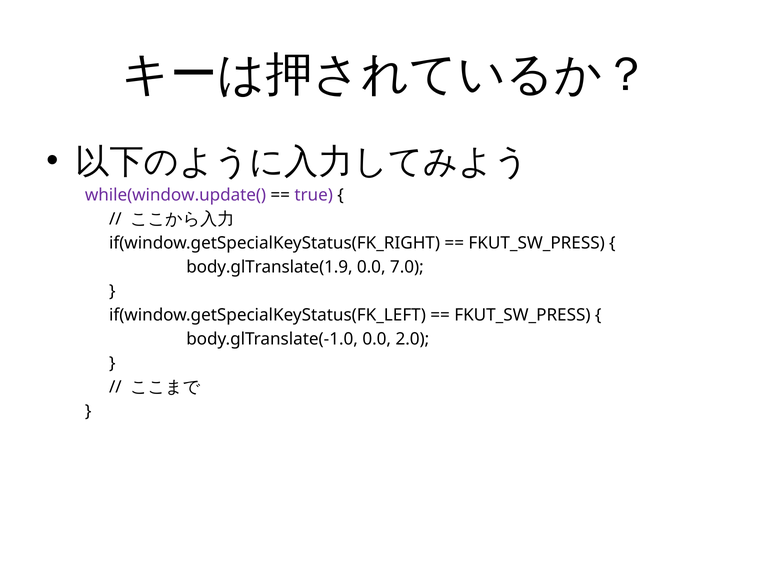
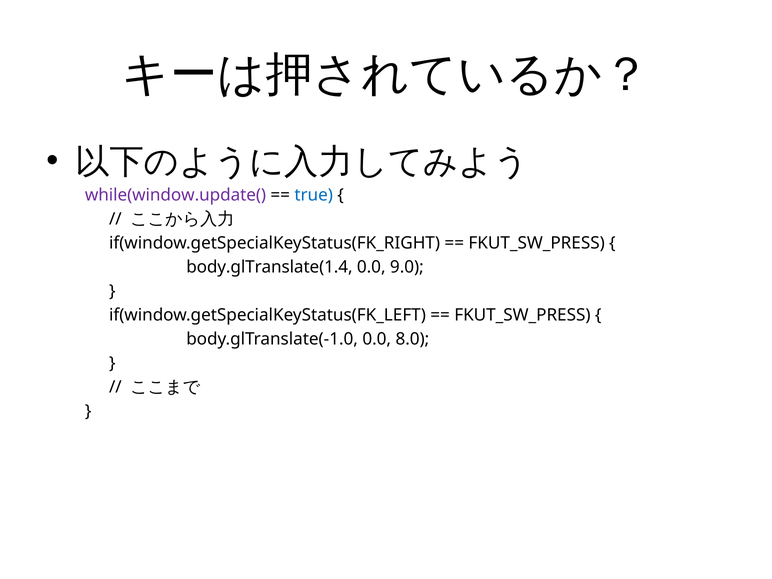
true colour: purple -> blue
body.glTranslate(1.9: body.glTranslate(1.9 -> body.glTranslate(1.4
7.0: 7.0 -> 9.0
2.0: 2.0 -> 8.0
